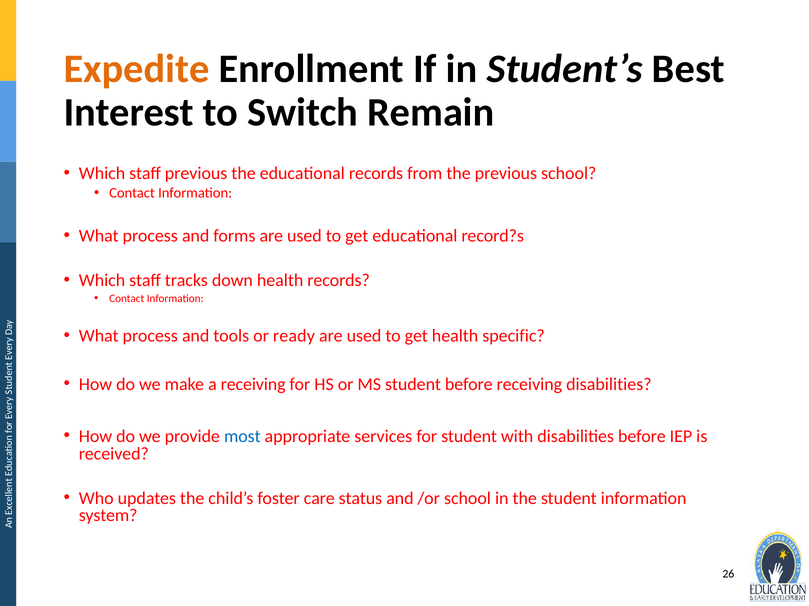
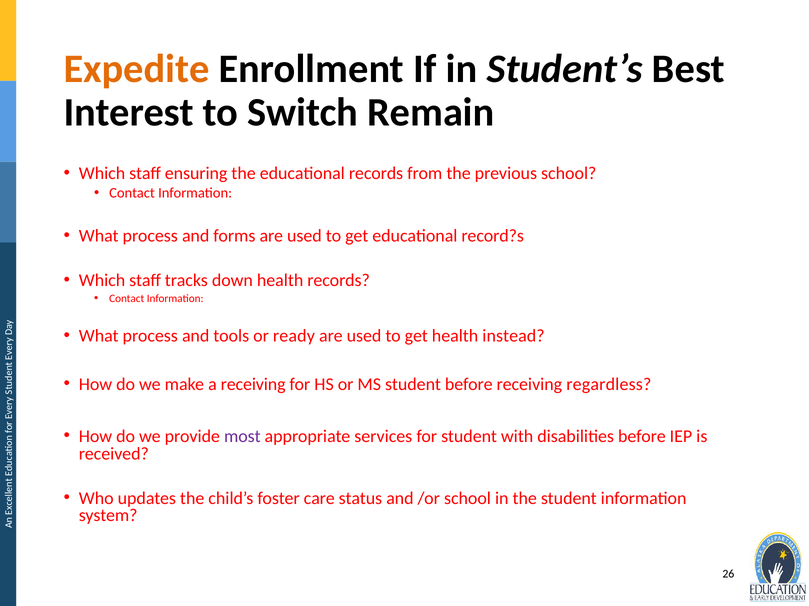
staff previous: previous -> ensuring
specific: specific -> instead
receiving disabilities: disabilities -> regardless
most colour: blue -> purple
